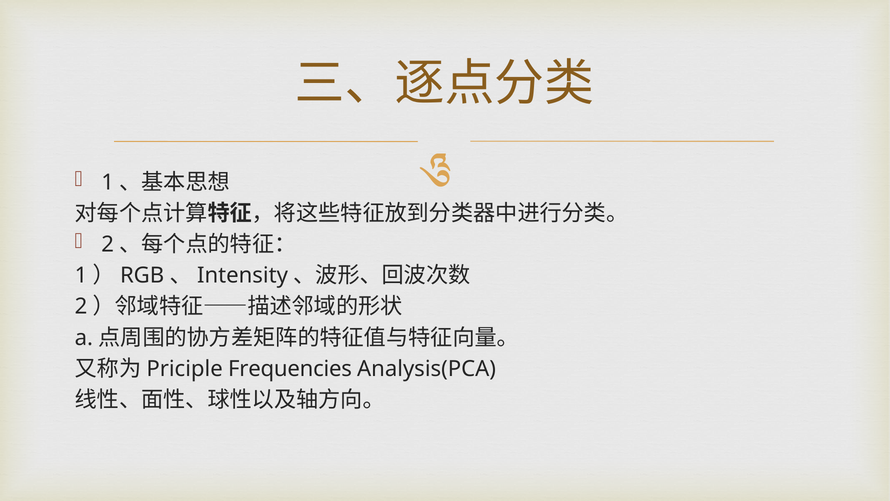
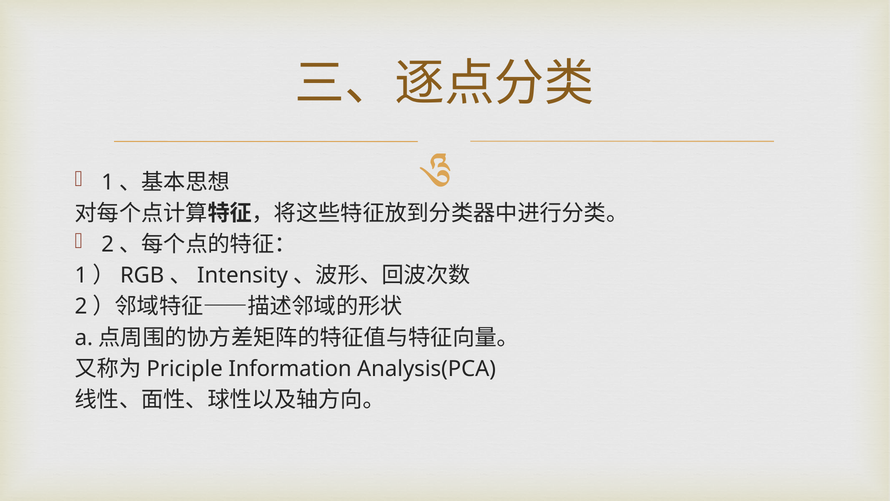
Frequencies: Frequencies -> Information
